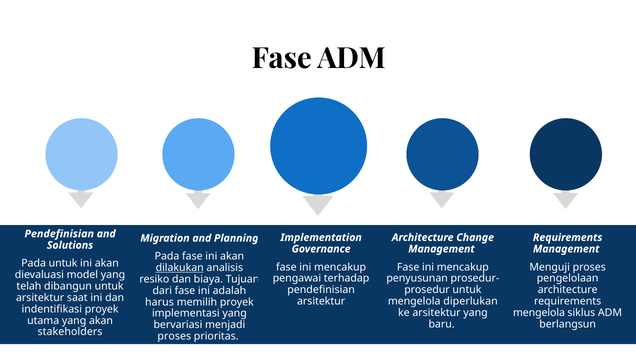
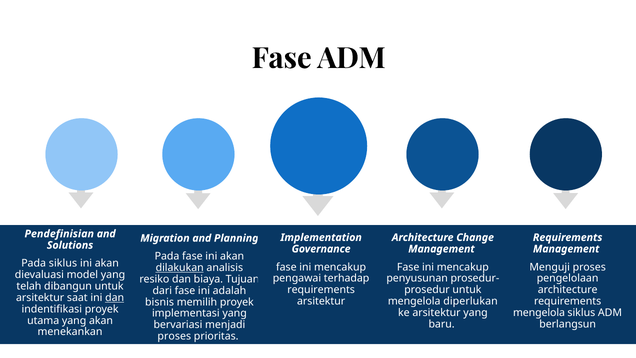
Pada untuk: untuk -> siklus
pendefinisian at (321, 290): pendefinisian -> requirements
dan at (115, 297) underline: none -> present
harus: harus -> bisnis
stakeholders: stakeholders -> menekankan
